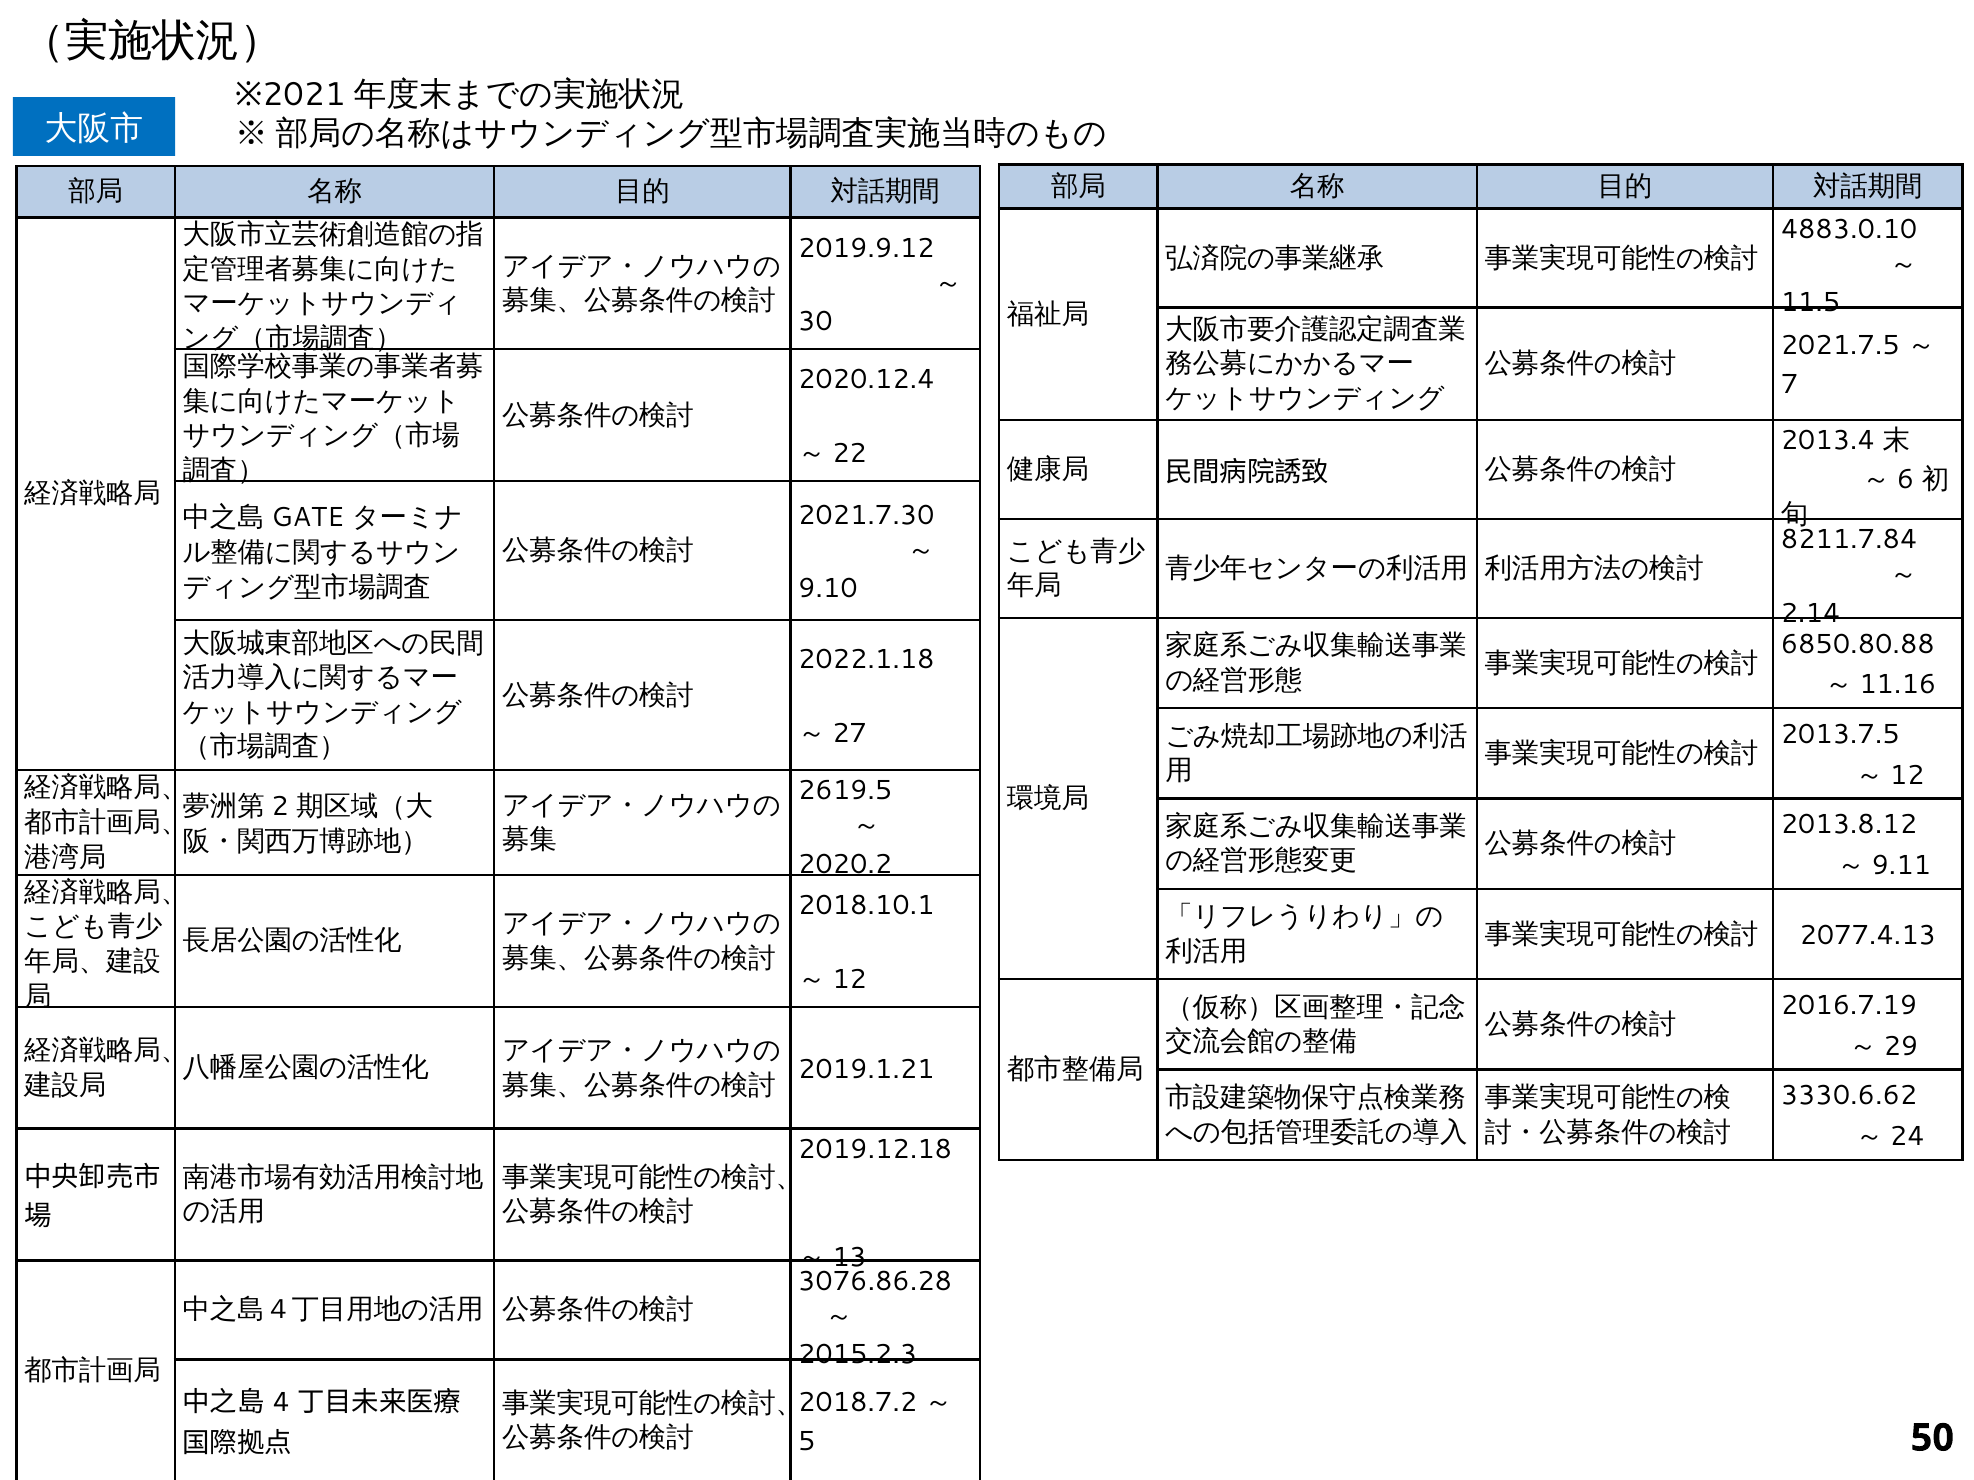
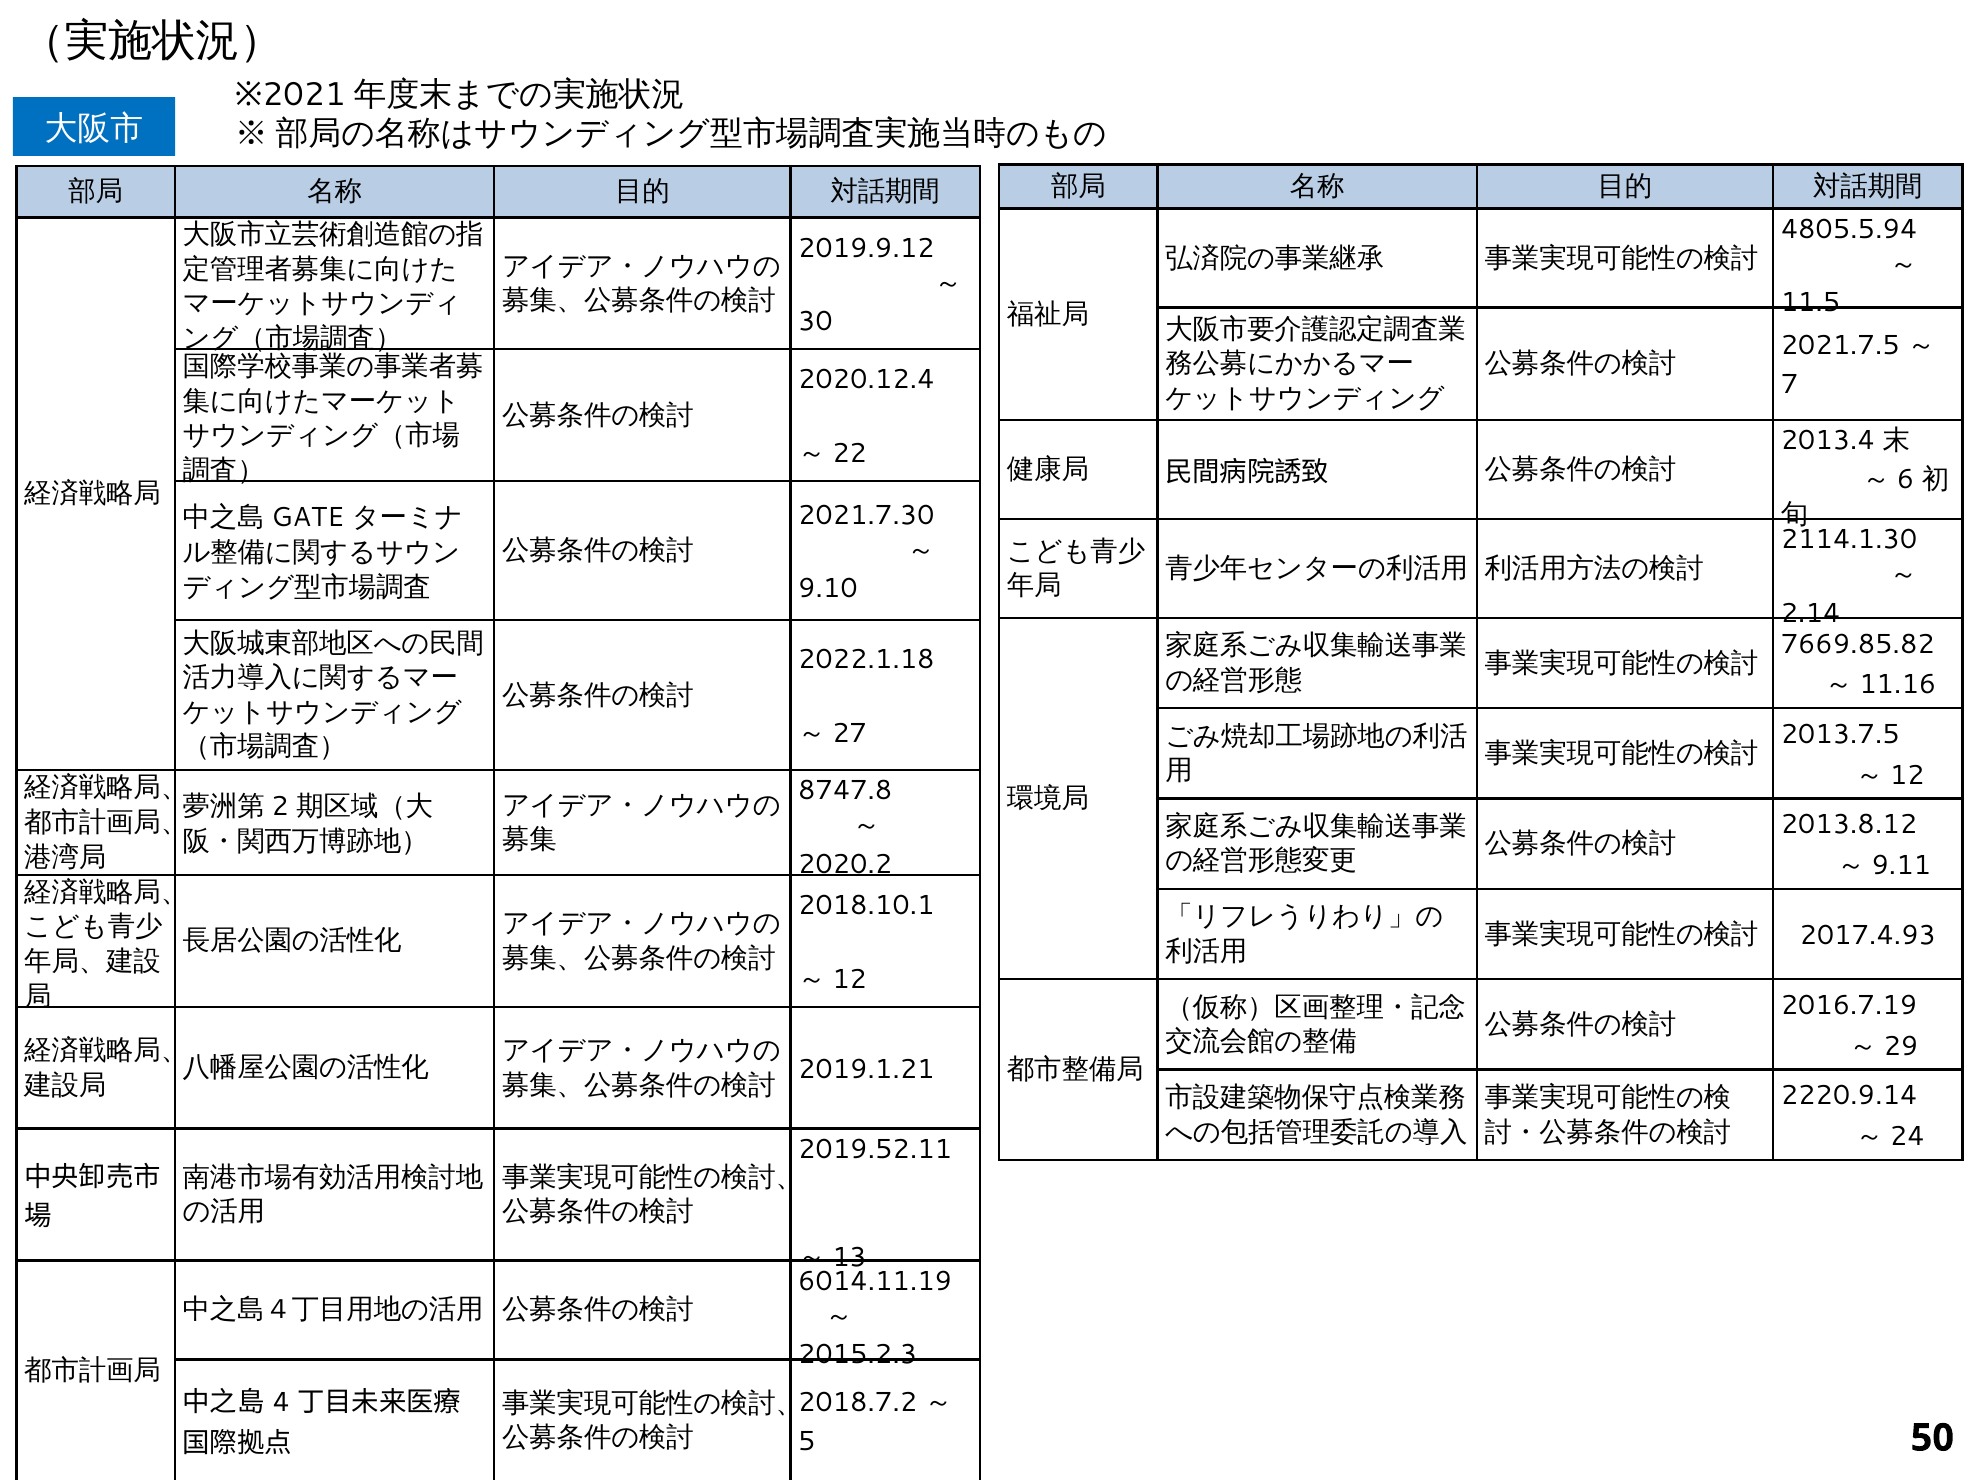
4883.0.10: 4883.0.10 -> 4805.5.94
8211.7.84: 8211.7.84 -> 2114.1.30
6850.80.88: 6850.80.88 -> 7669.85.82
2619.5: 2619.5 -> 8747.8
2077.4.13: 2077.4.13 -> 2017.4.93
3330.6.62: 3330.6.62 -> 2220.9.14
2019.12.18: 2019.12.18 -> 2019.52.11
3076.86.28: 3076.86.28 -> 6014.11.19
